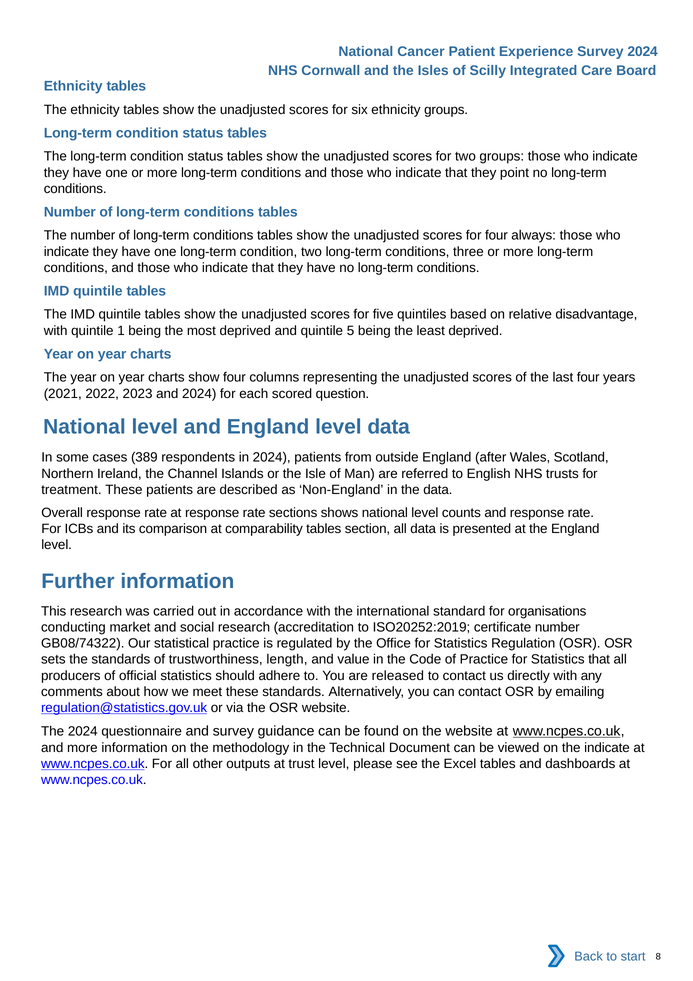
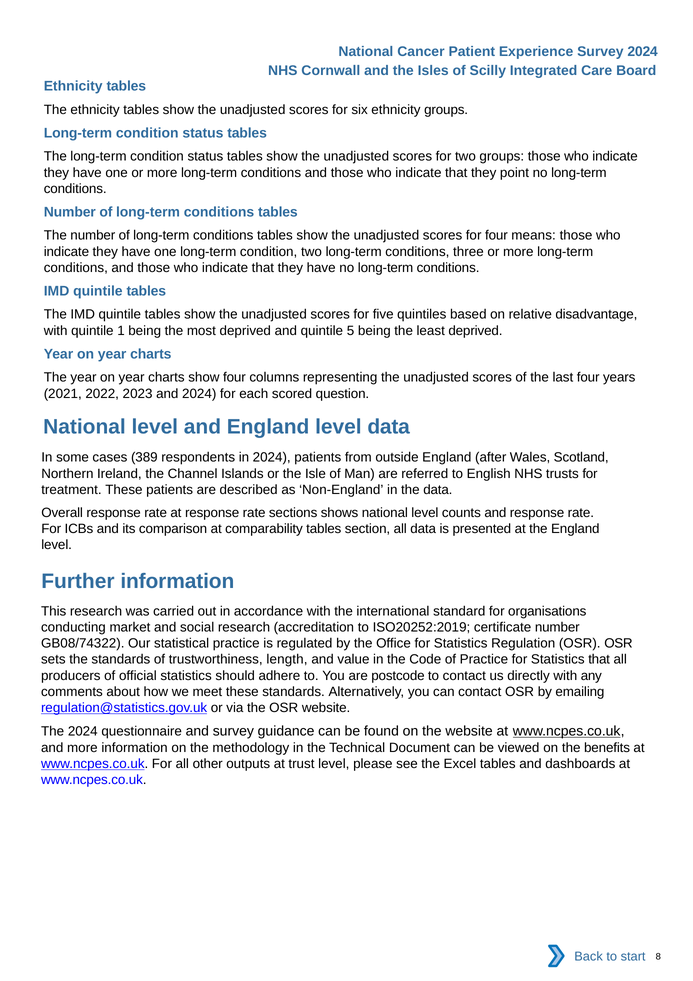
always: always -> means
released: released -> postcode
the indicate: indicate -> benefits
